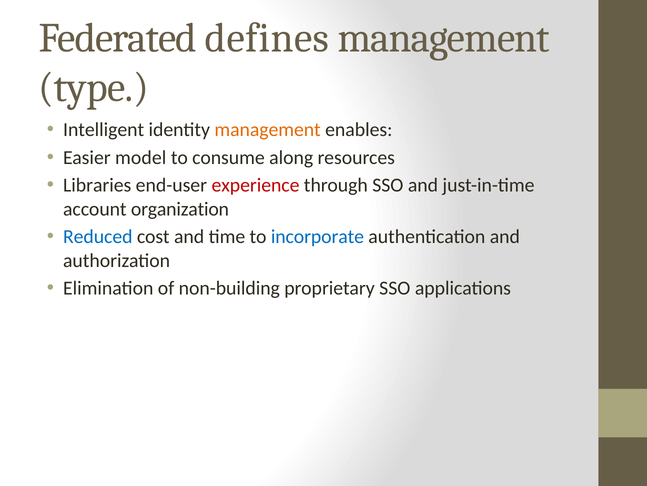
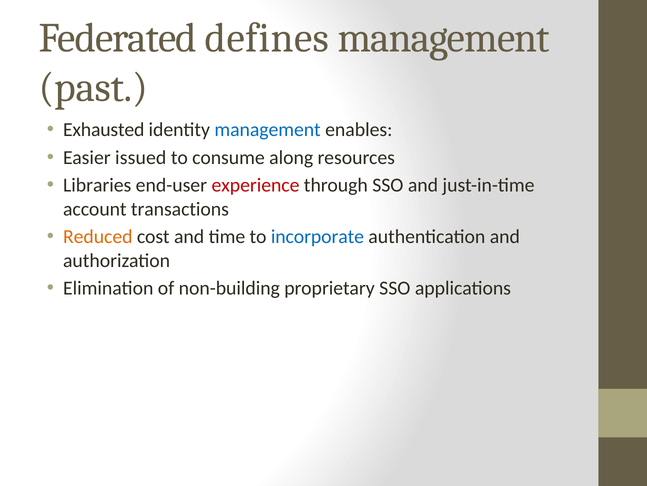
type: type -> past
Intelligent: Intelligent -> Exhausted
management at (268, 130) colour: orange -> blue
model: model -> issued
organization: organization -> transactions
Reduced colour: blue -> orange
